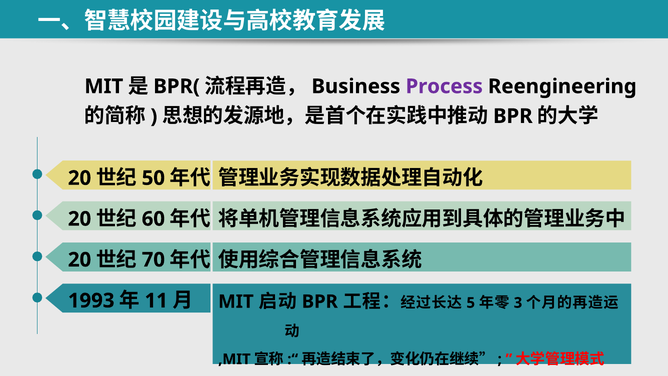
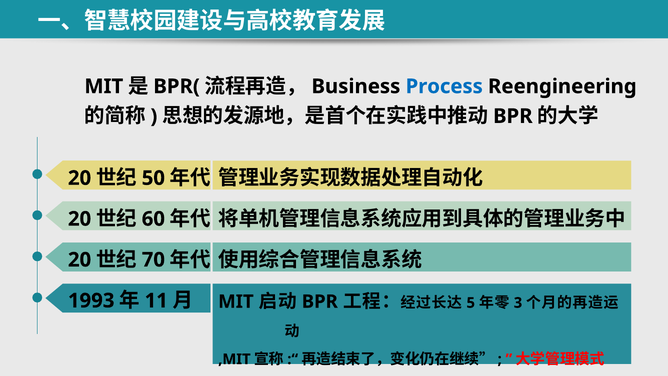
Process colour: purple -> blue
